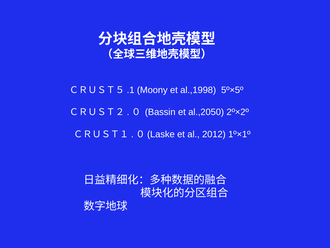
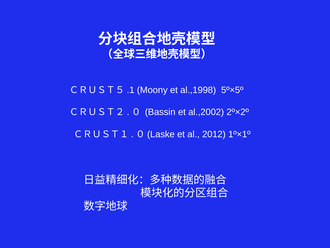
al.,2050: al.,2050 -> al.,2002
